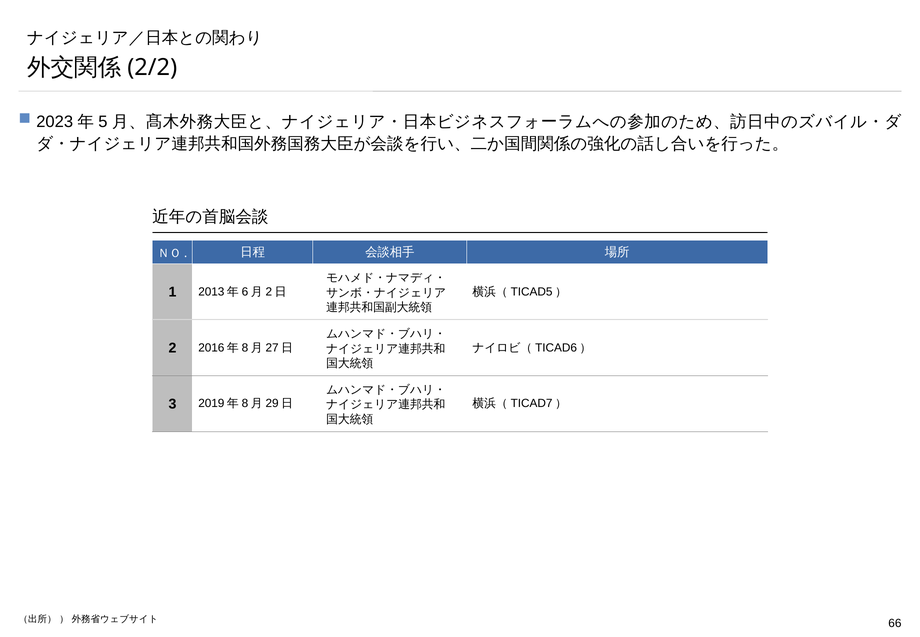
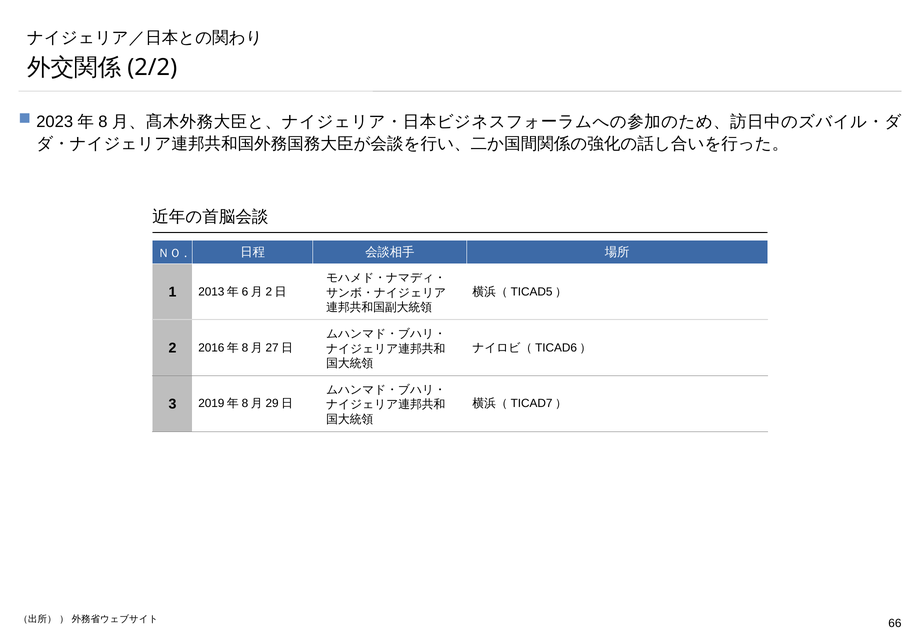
5: 5 -> 8
